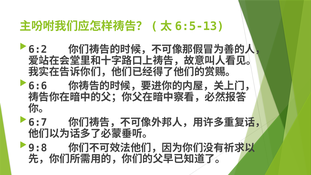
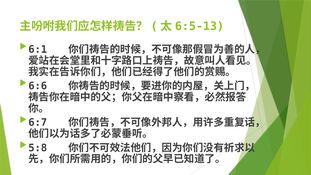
6:2: 6:2 -> 6:1
9:8: 9:8 -> 5:8
